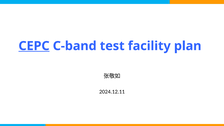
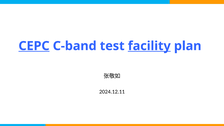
facility underline: none -> present
